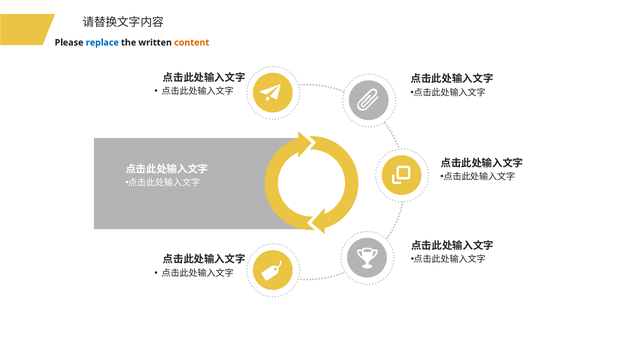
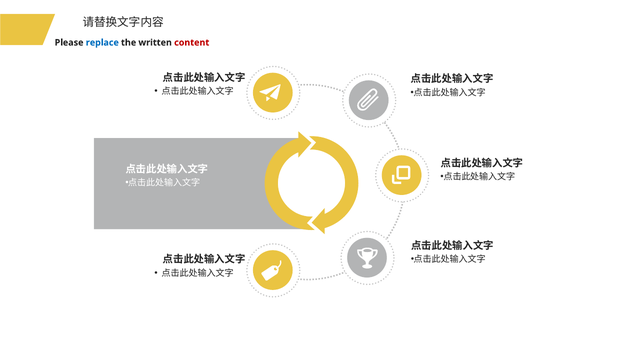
content colour: orange -> red
